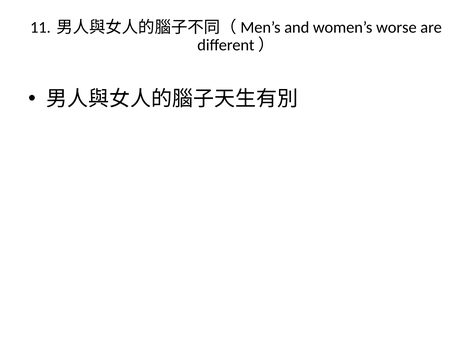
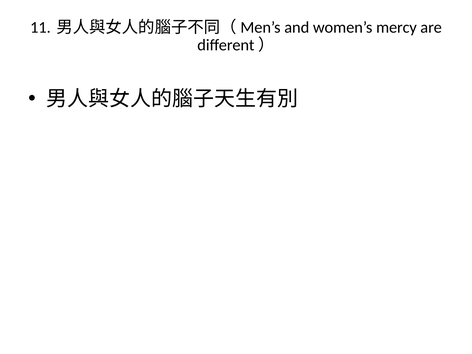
worse: worse -> mercy
